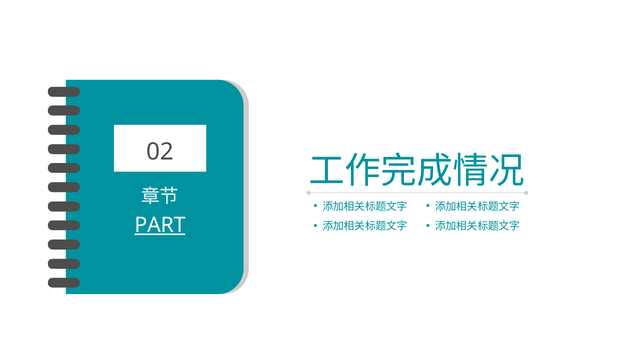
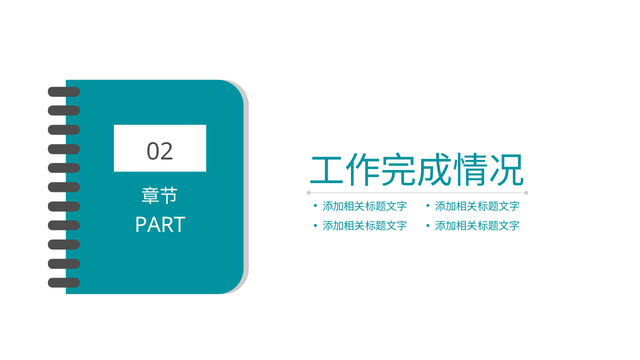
PART underline: present -> none
